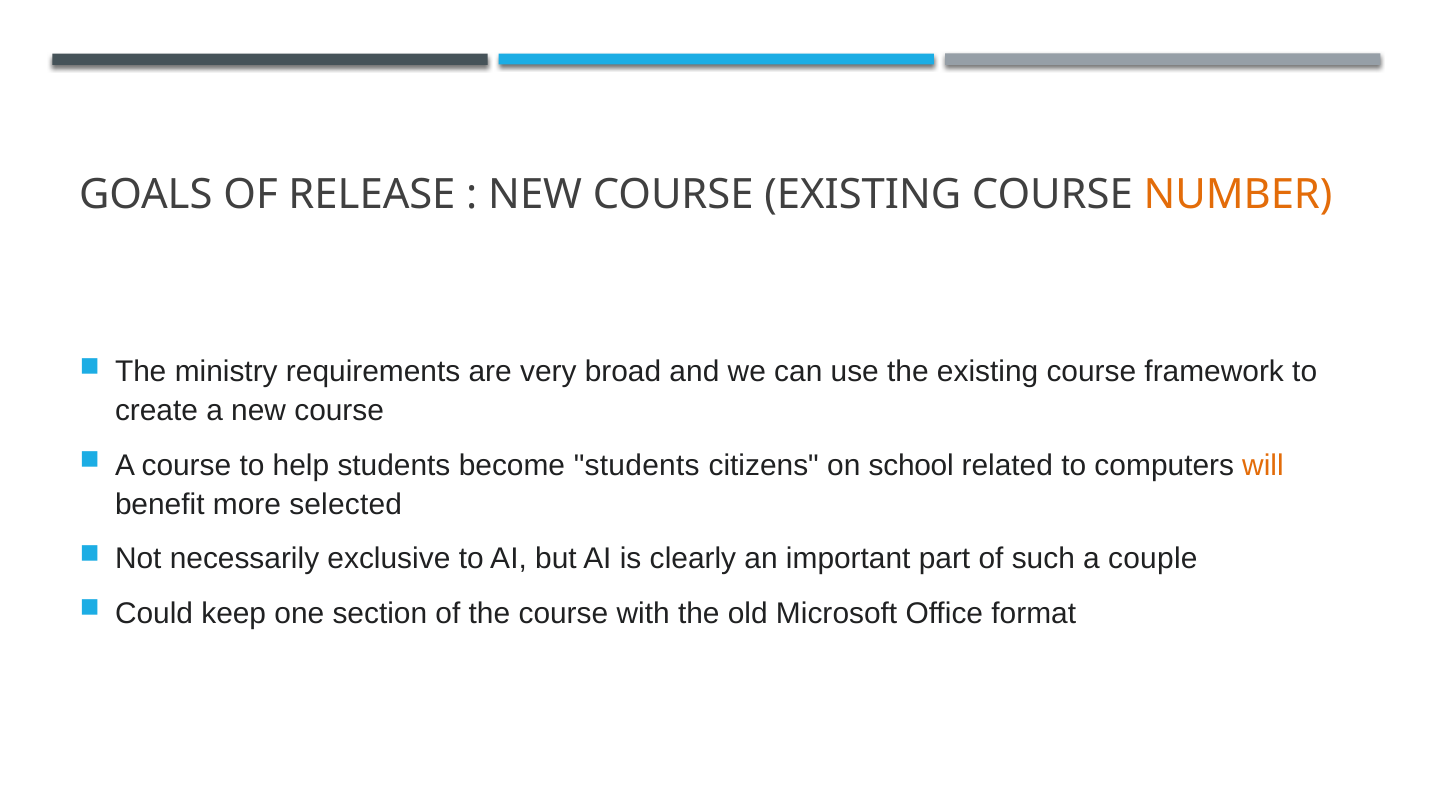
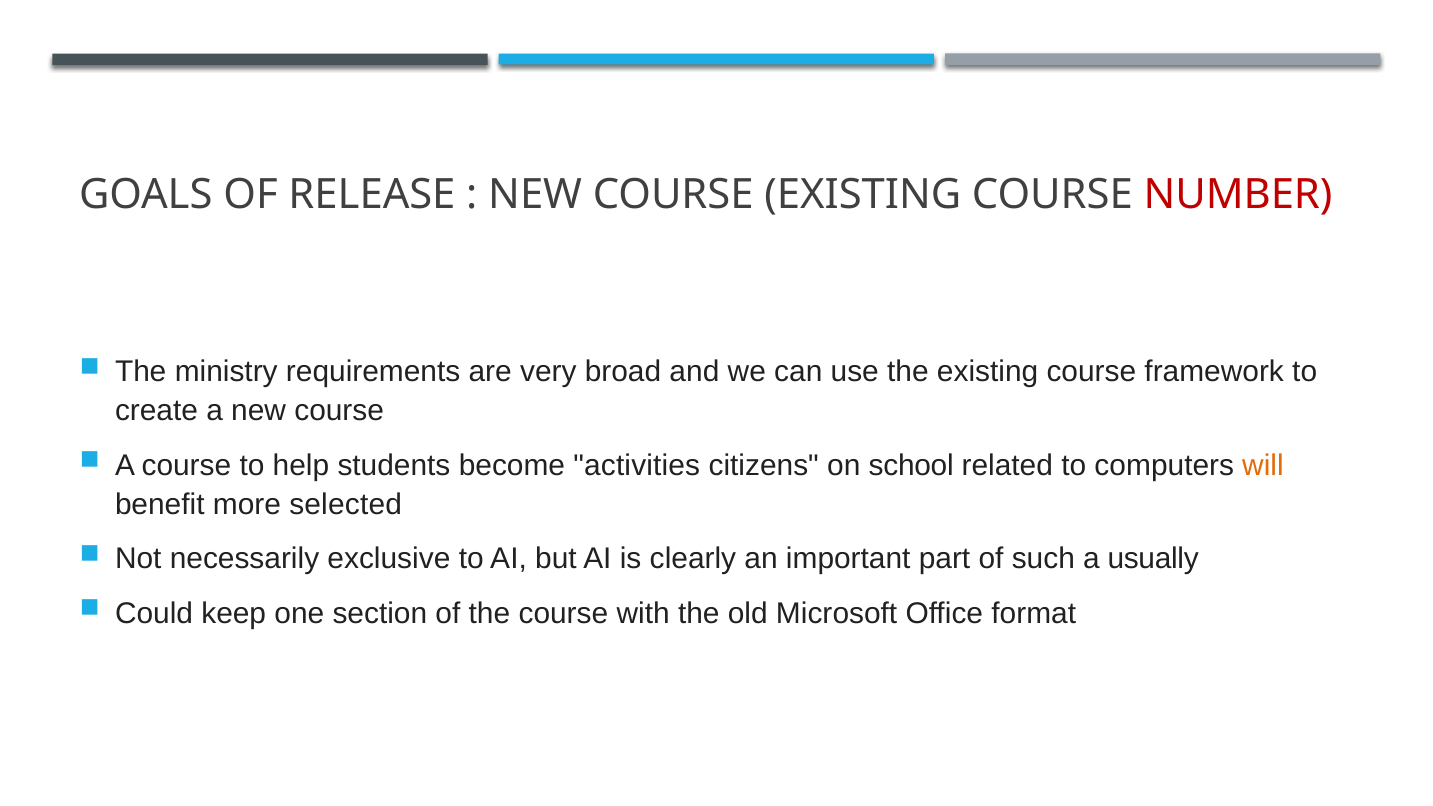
NUMBER colour: orange -> red
become students: students -> activities
couple: couple -> usually
